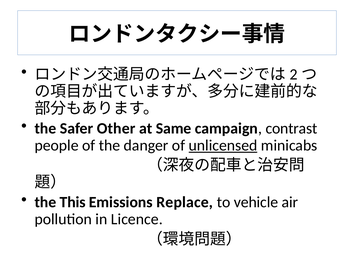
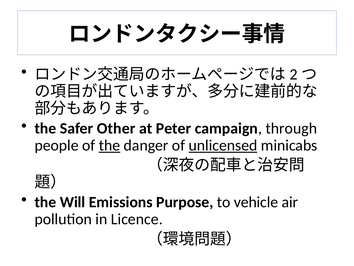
Same: Same -> Peter
contrast: contrast -> through
the at (109, 145) underline: none -> present
This: This -> Will
Replace: Replace -> Purpose
